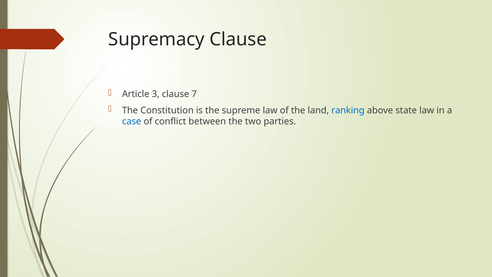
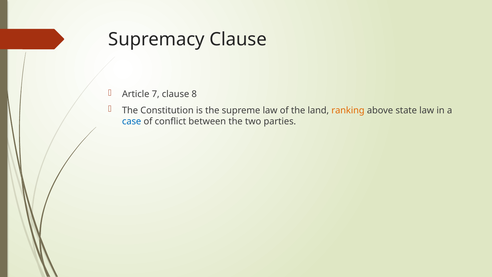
3: 3 -> 7
7: 7 -> 8
ranking colour: blue -> orange
